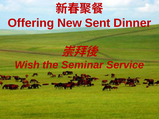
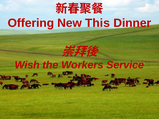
Sent: Sent -> This
Seminar: Seminar -> Workers
